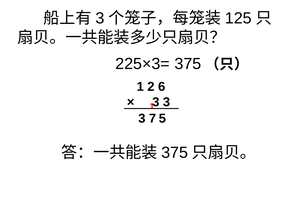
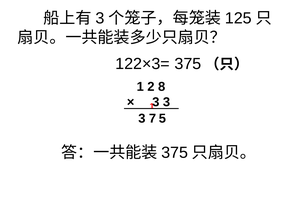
225×3=: 225×3= -> 122×3=
6: 6 -> 8
